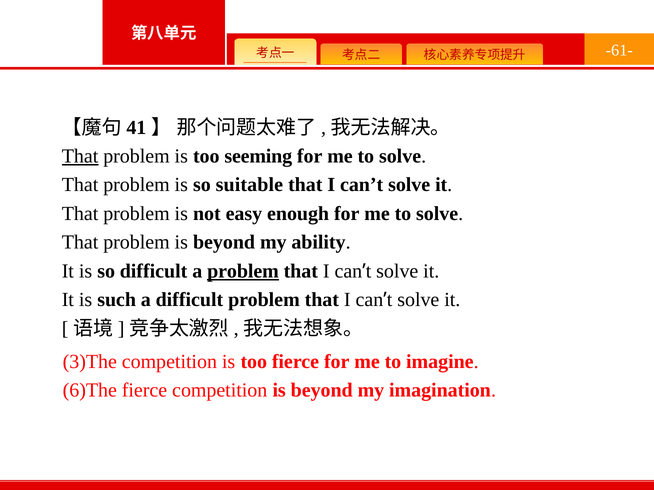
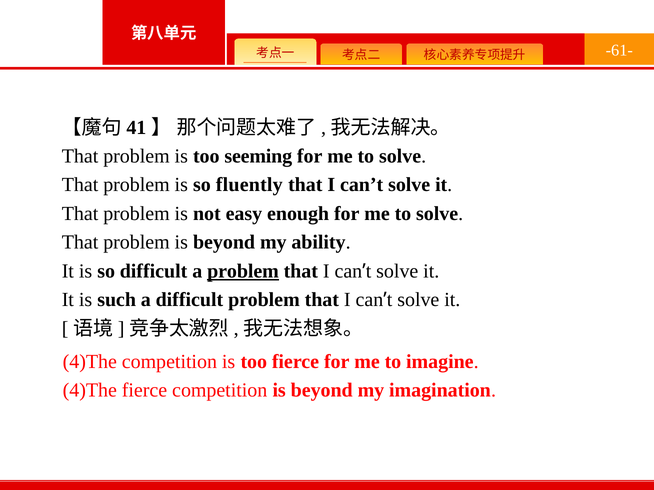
That at (80, 156) underline: present -> none
suitable: suitable -> fluently
3)The at (90, 362): 3)The -> 4)The
6)The at (90, 391): 6)The -> 4)The
